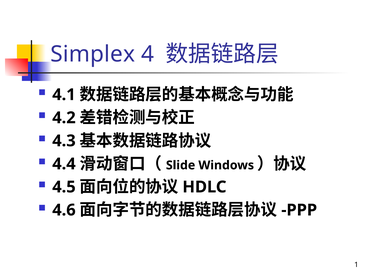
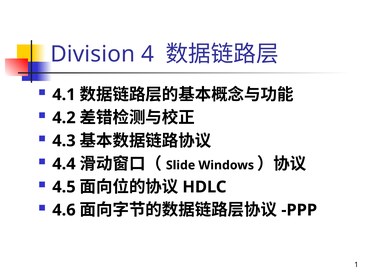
Simplex: Simplex -> Division
